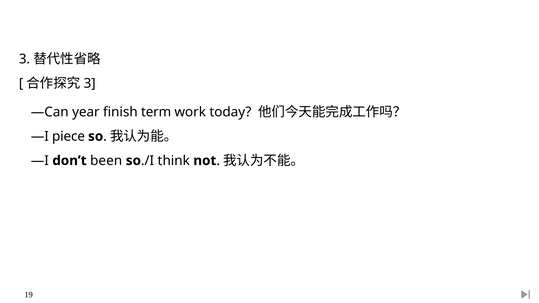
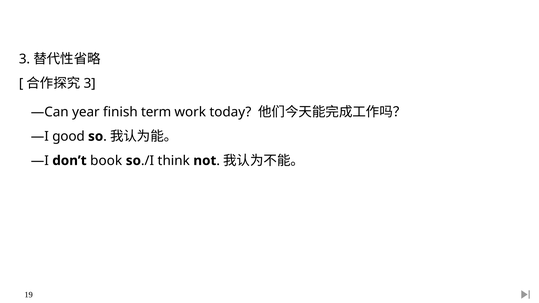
piece: piece -> good
been: been -> book
